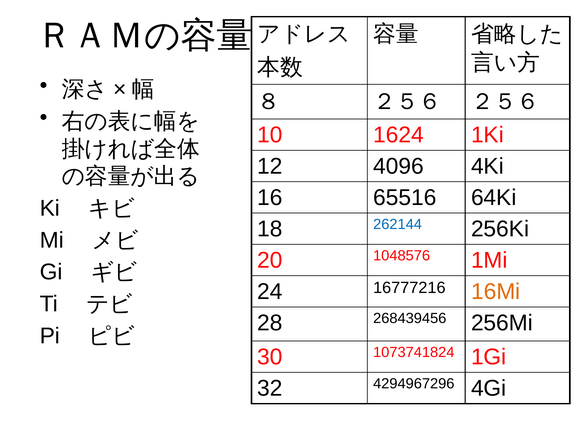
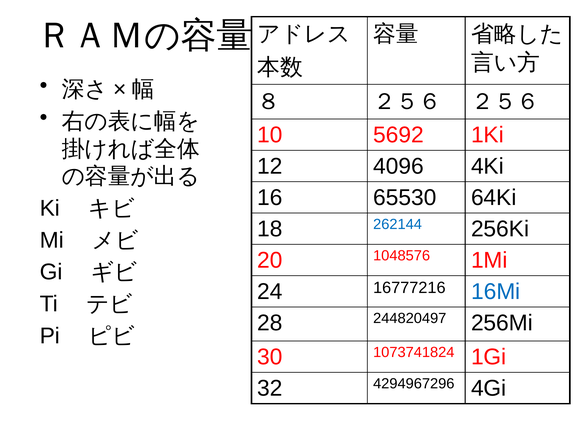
1624: 1624 -> 5692
65516: 65516 -> 65530
16Mi colour: orange -> blue
268439456: 268439456 -> 244820497
